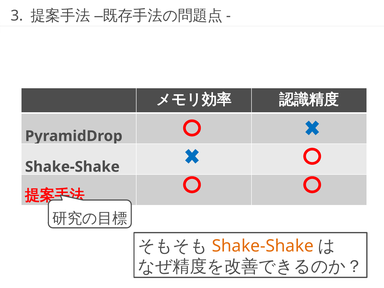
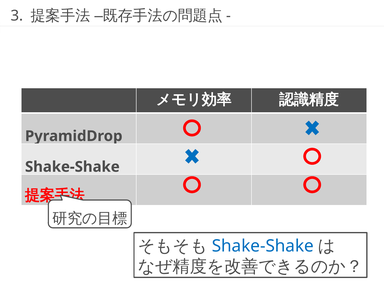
Shake-Shake at (263, 246) colour: orange -> blue
